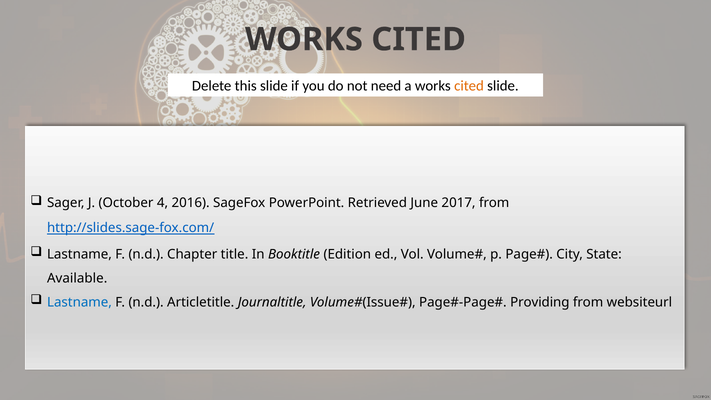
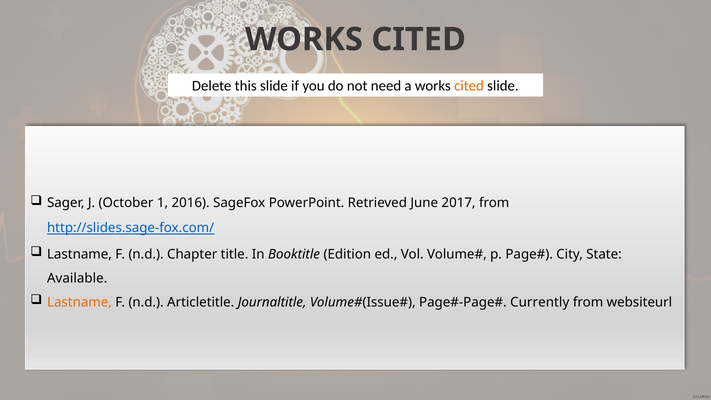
4: 4 -> 1
Lastname at (79, 302) colour: blue -> orange
Providing: Providing -> Currently
